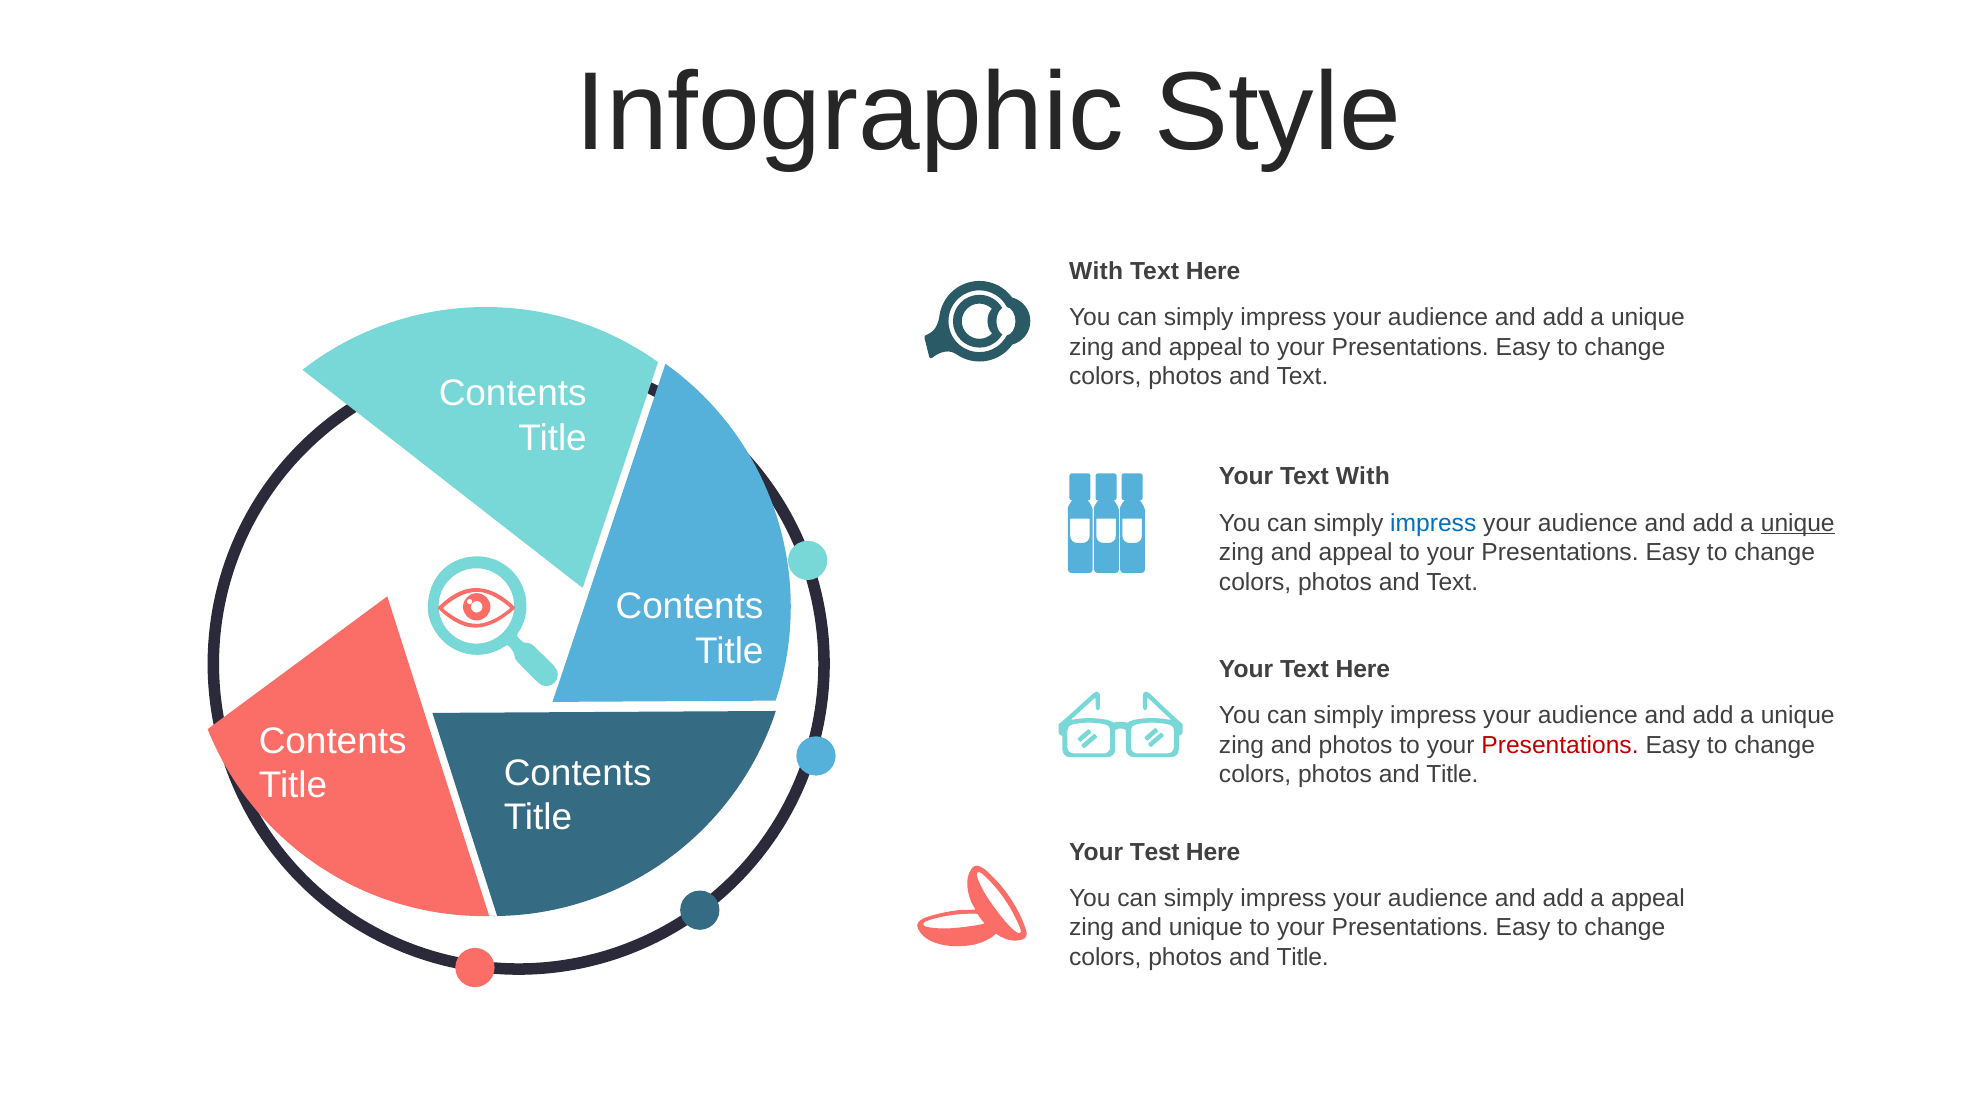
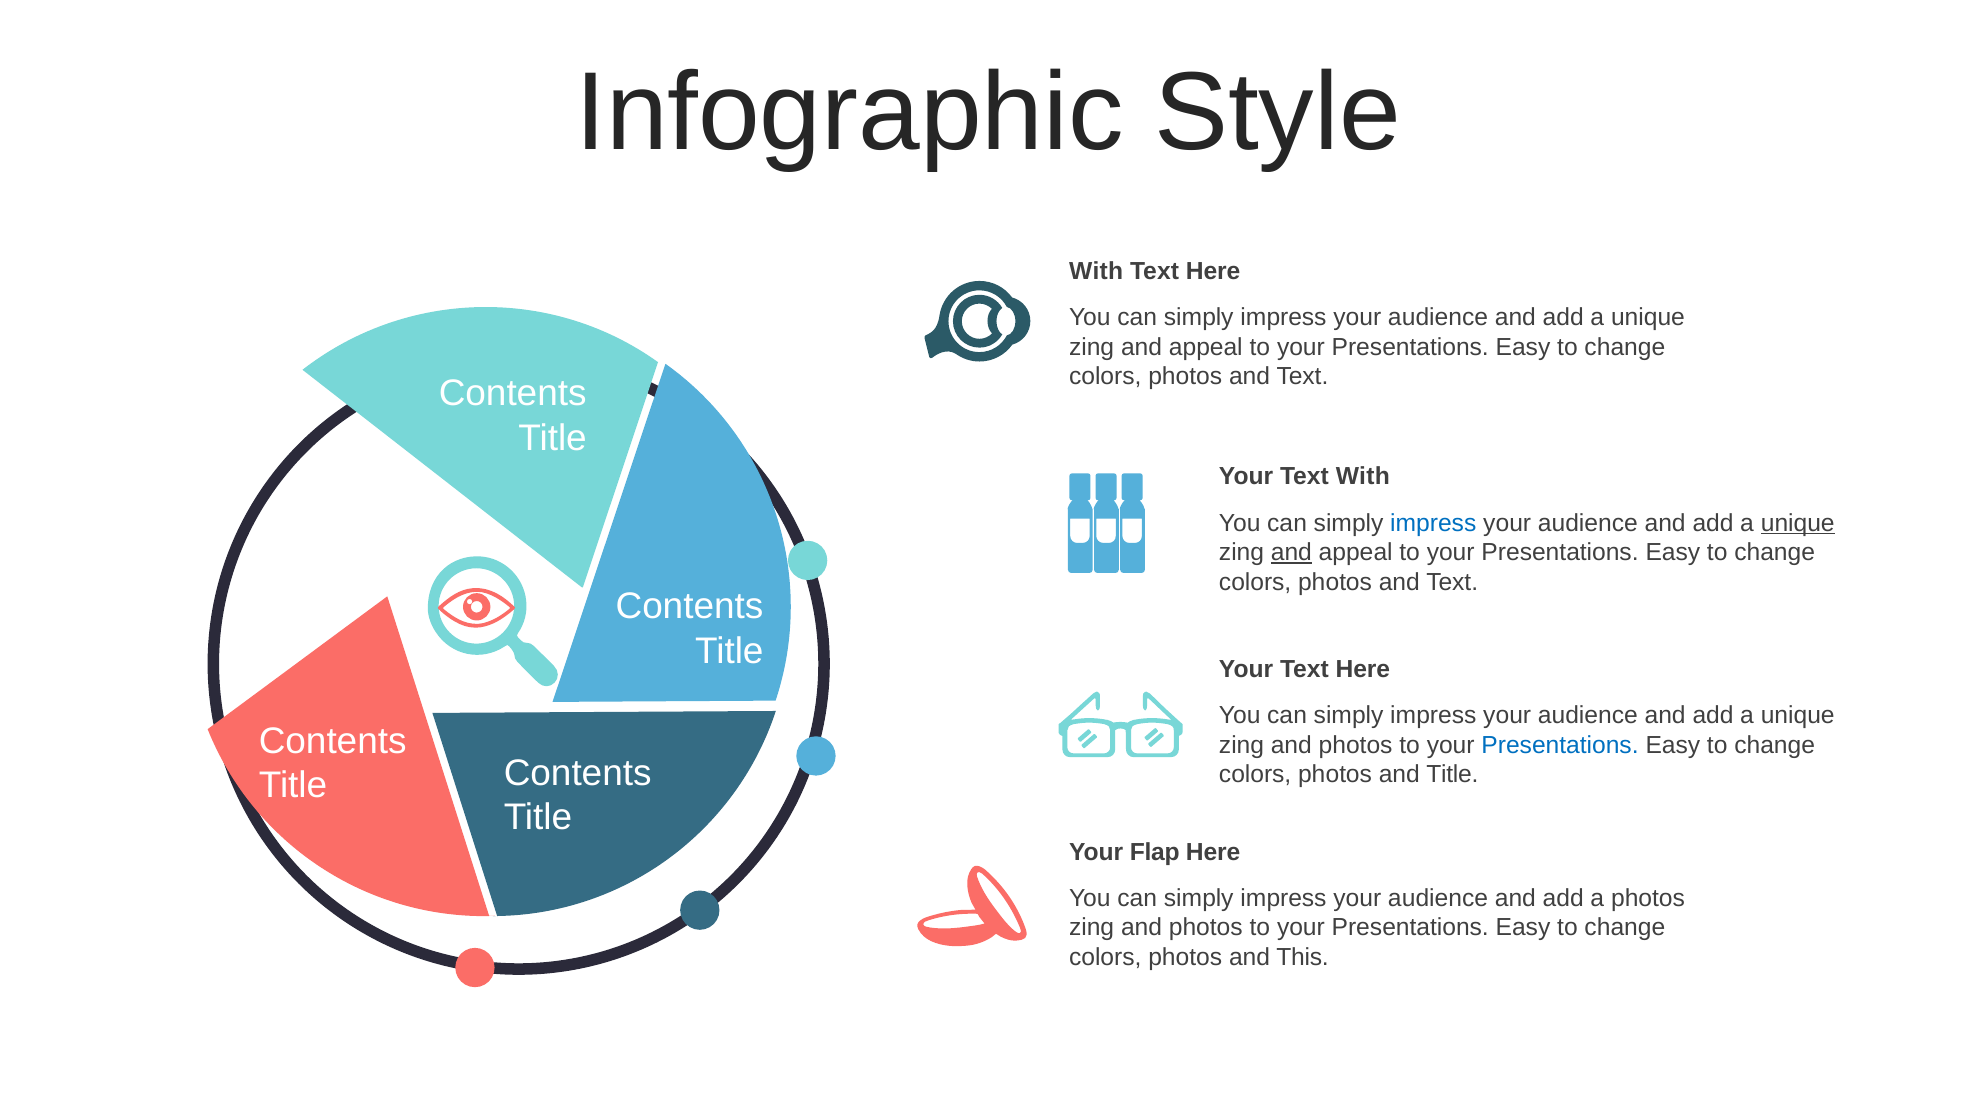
and at (1291, 553) underline: none -> present
Presentations at (1560, 745) colour: red -> blue
Test: Test -> Flap
a appeal: appeal -> photos
unique at (1206, 928): unique -> photos
Title at (1303, 958): Title -> This
